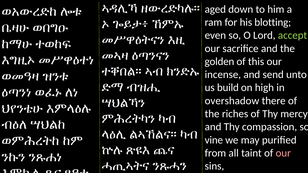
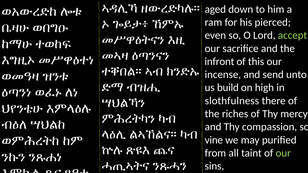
blotting: blotting -> pierced
golden: golden -> infront
overshadow: overshadow -> slothfulness
our at (283, 153) colour: pink -> light green
